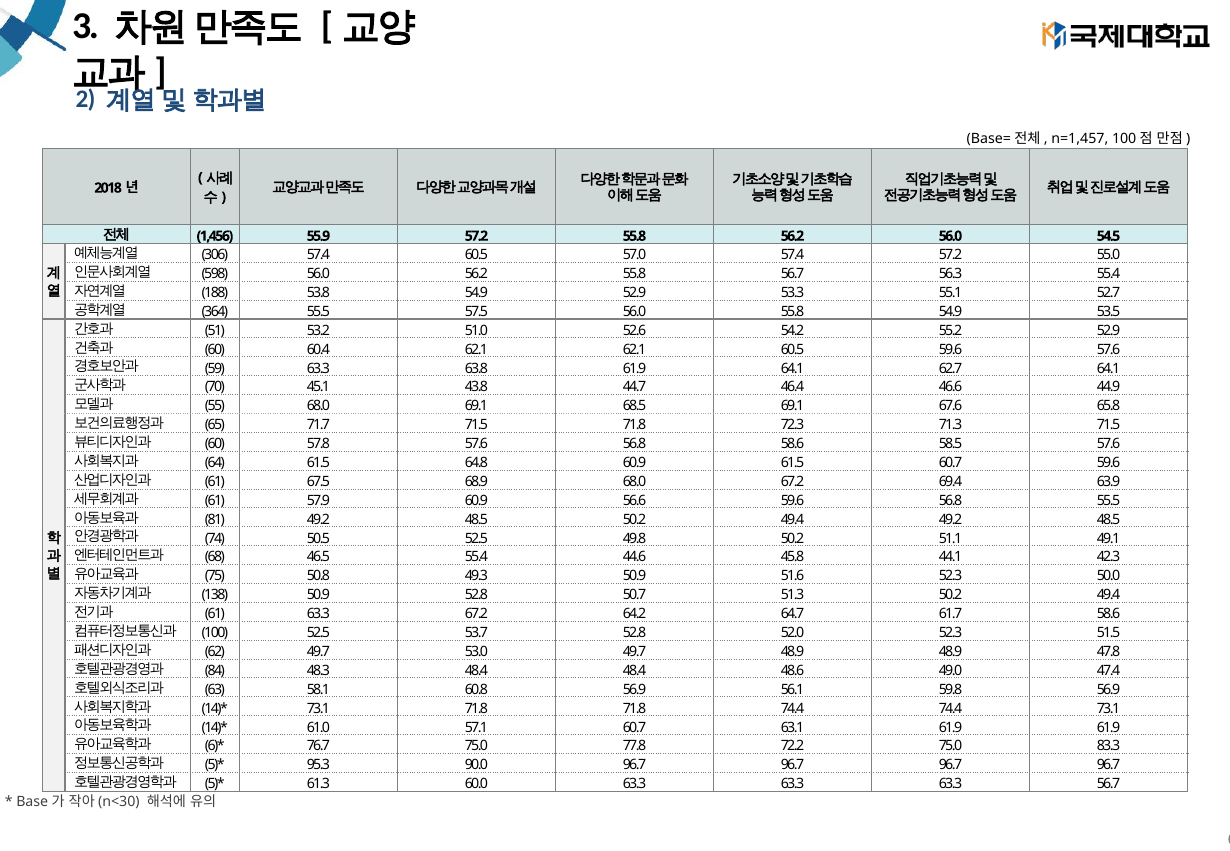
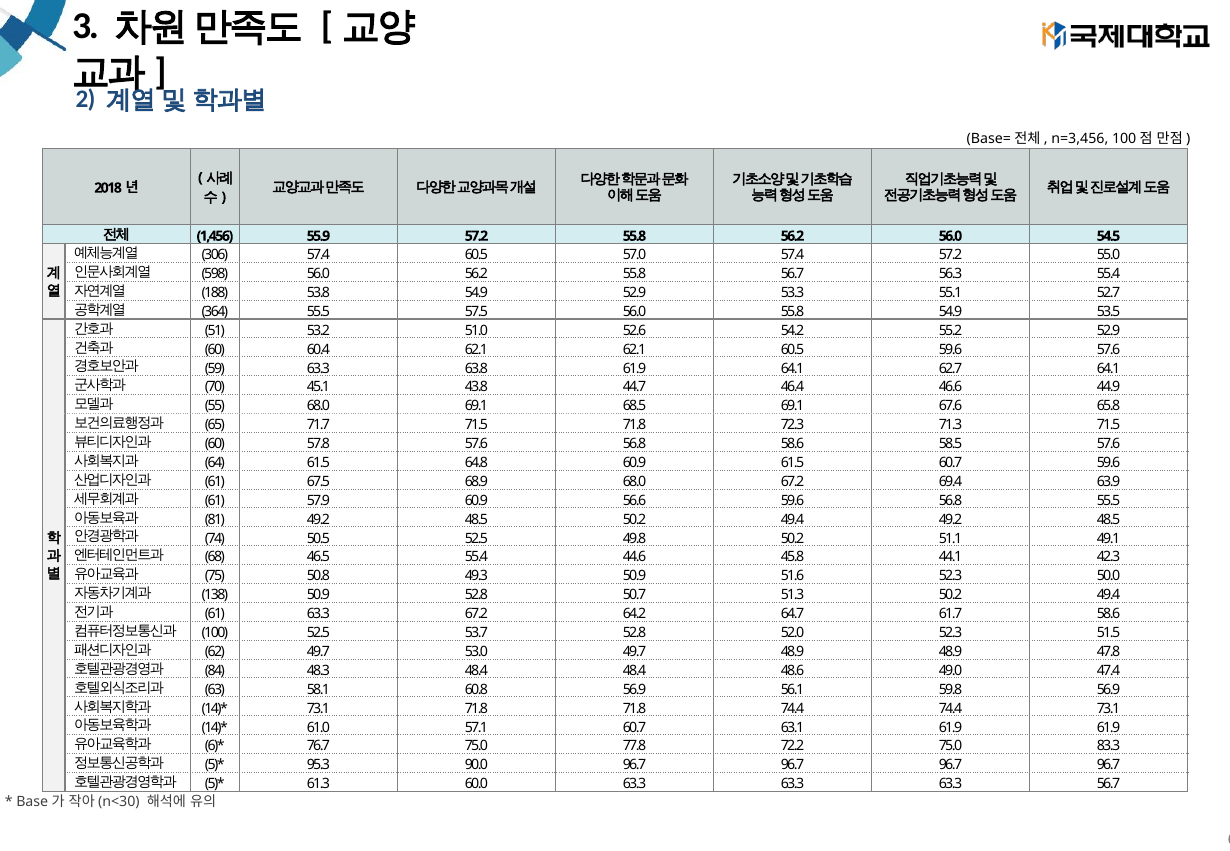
n=1,457: n=1,457 -> n=3,456
